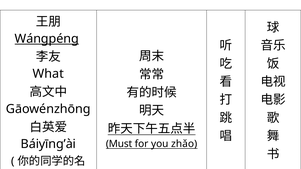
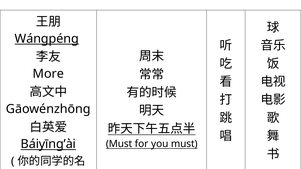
What: What -> More
Báiyīng’ài underline: none -> present
you zhǎo: zhǎo -> must
